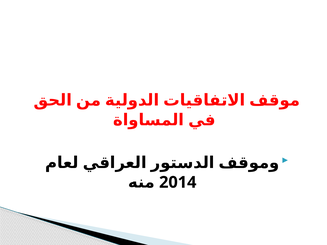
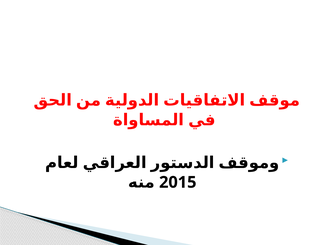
2014: 2014 -> 2015
